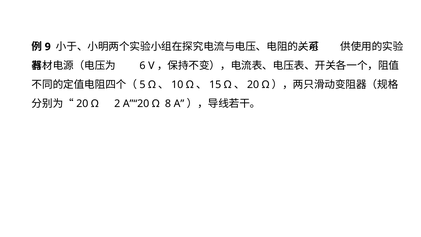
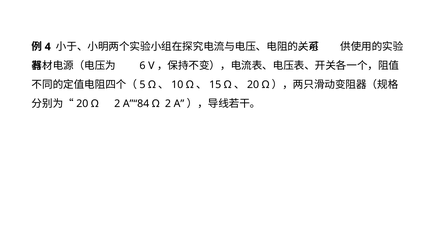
9: 9 -> 4
A”“20: A”“20 -> A”“84
8 at (168, 104): 8 -> 2
